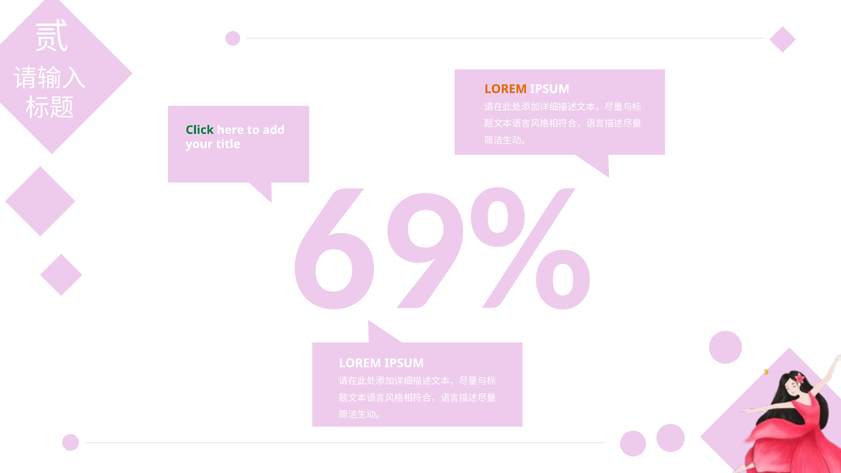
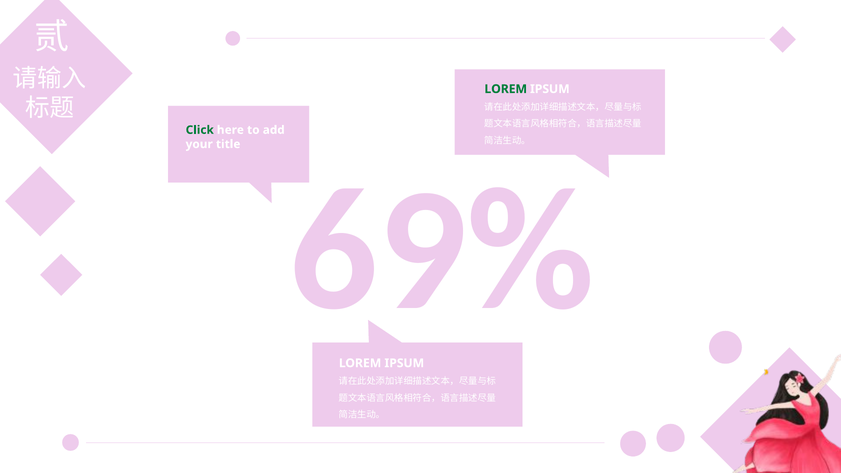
LOREM at (506, 89) colour: orange -> green
